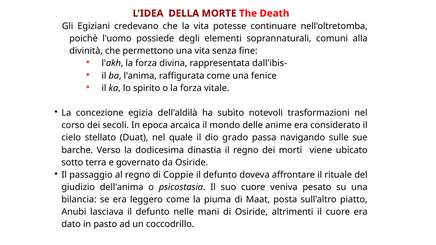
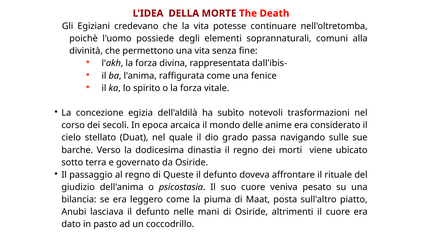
Coppie: Coppie -> Queste
